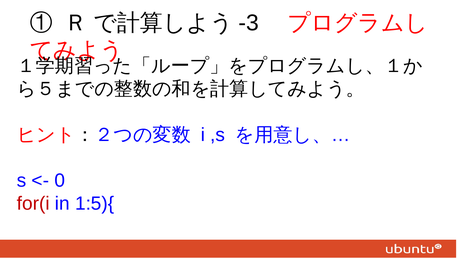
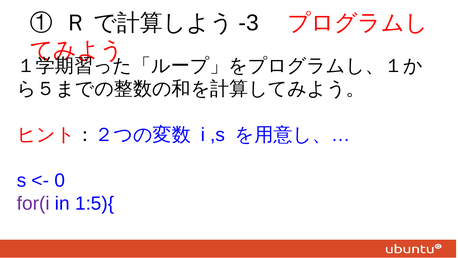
for(i colour: red -> purple
